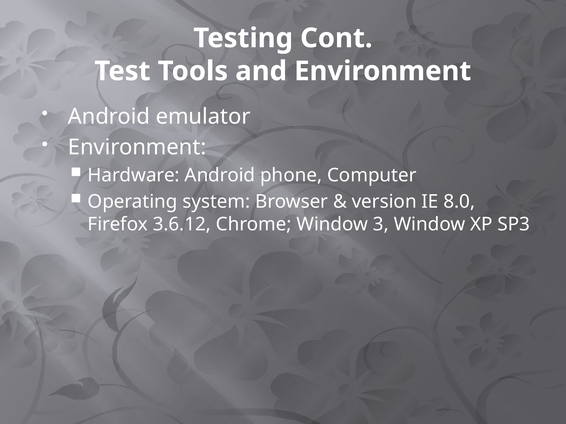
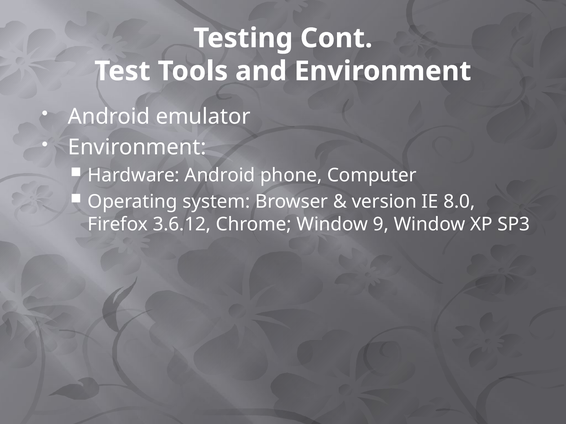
3: 3 -> 9
